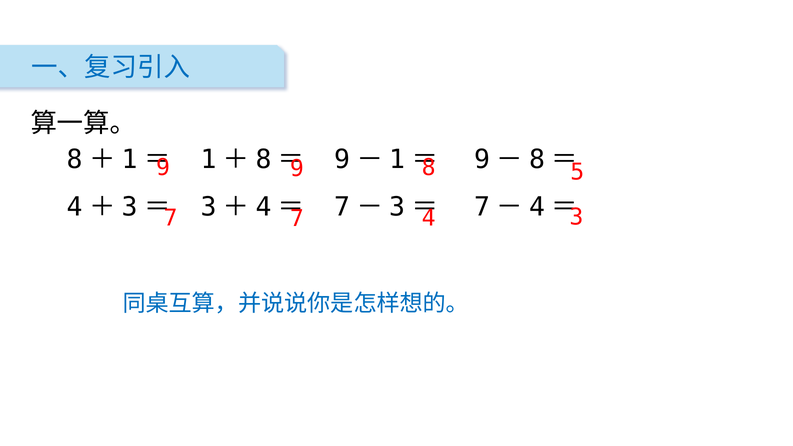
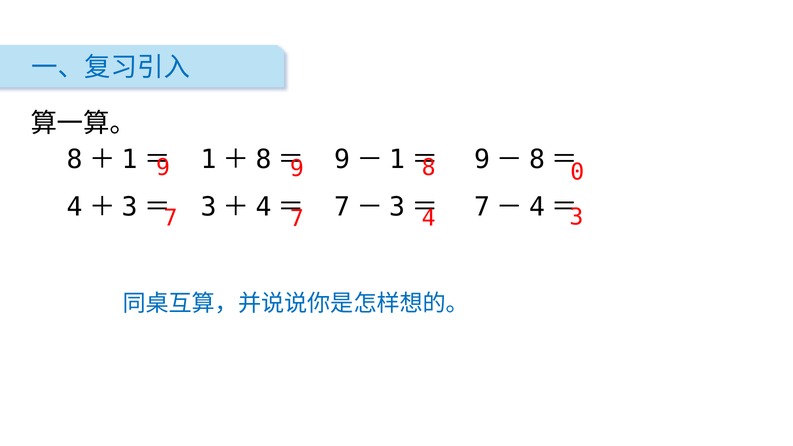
5: 5 -> 0
